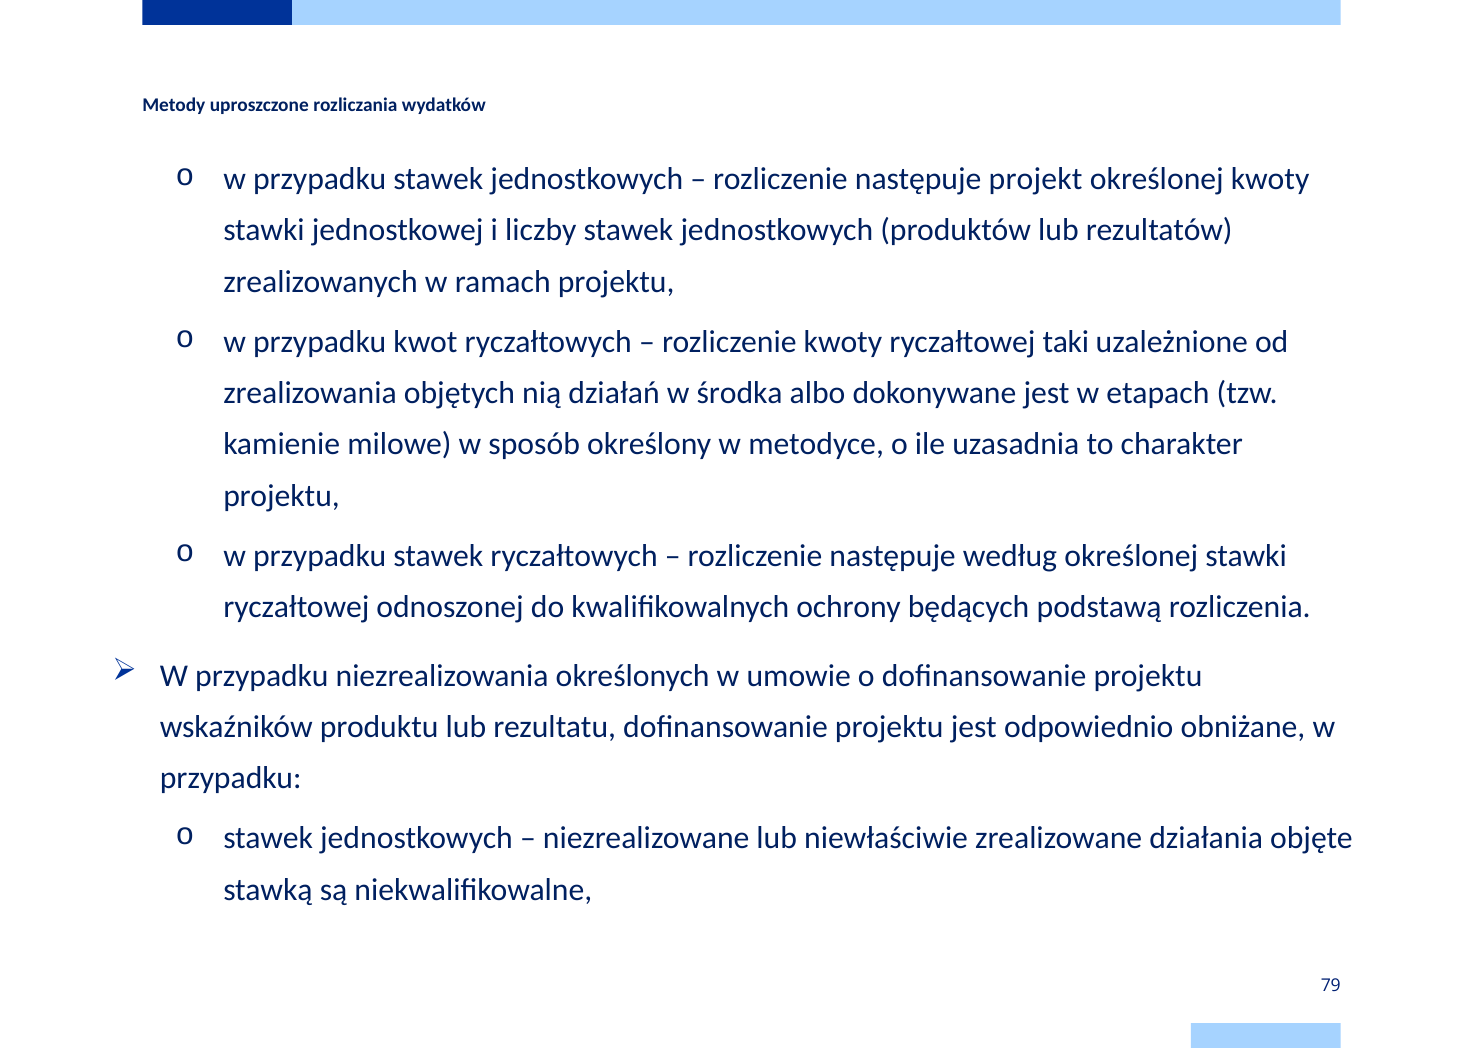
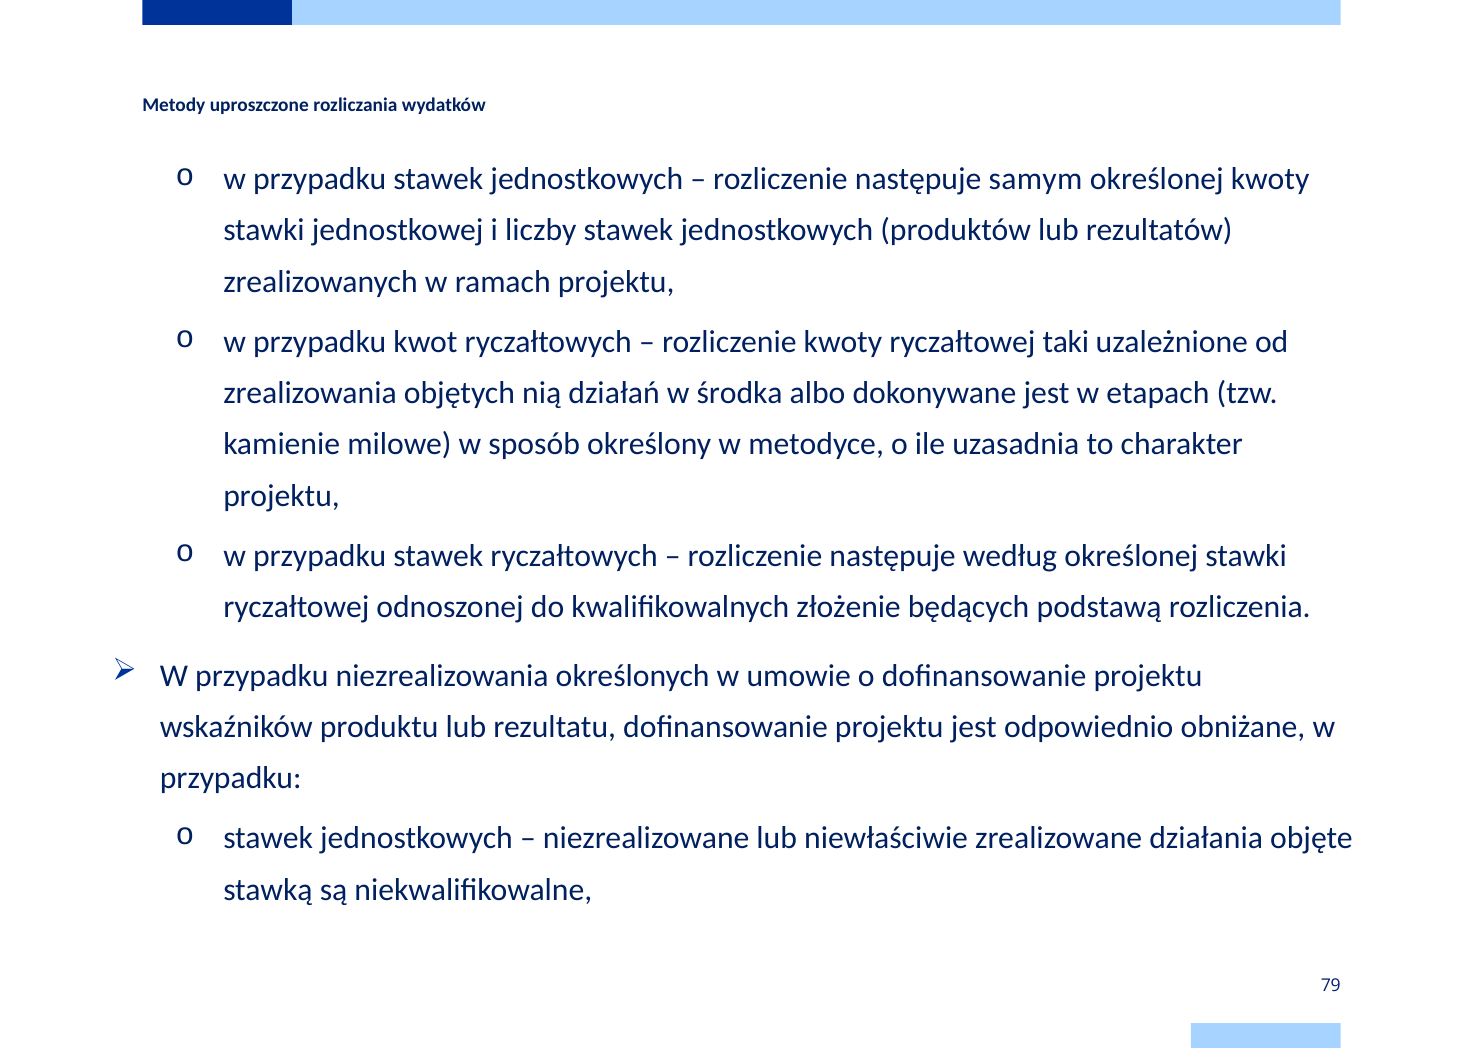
projekt: projekt -> samym
ochrony: ochrony -> złożenie
